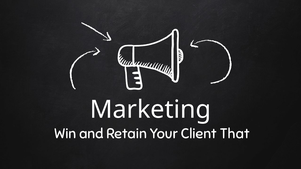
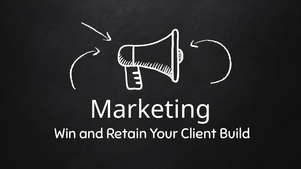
That: That -> Build
